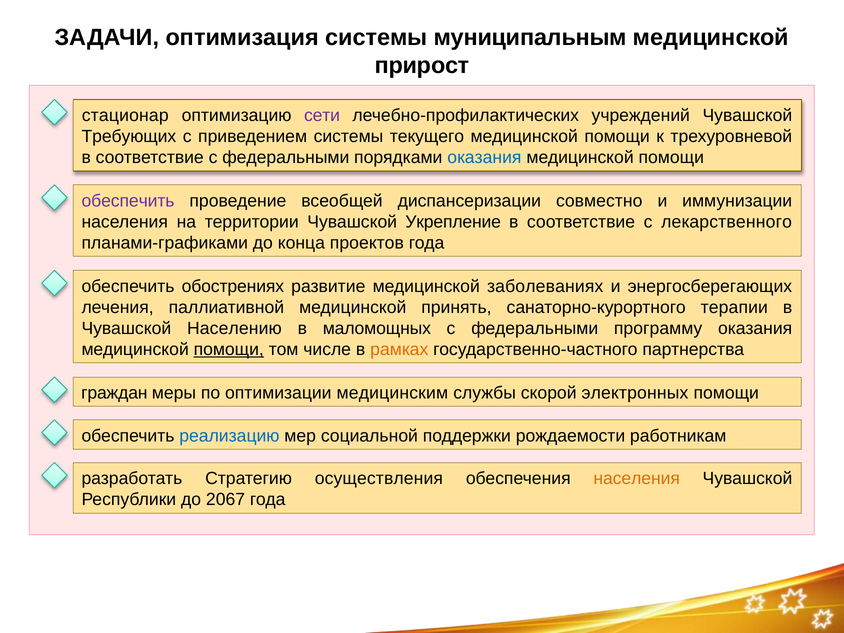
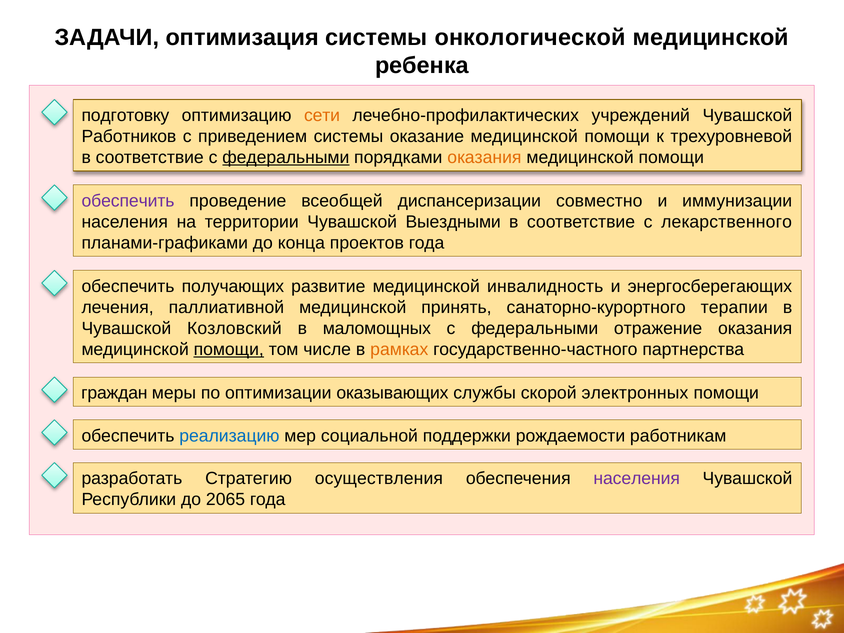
муниципальным: муниципальным -> онкологической
прирост: прирост -> ребенка
стационар: стационар -> подготовку
сети colour: purple -> orange
Требующих: Требующих -> Работников
текущего: текущего -> оказание
федеральными at (286, 158) underline: none -> present
оказания at (484, 158) colour: blue -> orange
Укрепление: Укрепление -> Выездными
обострениях: обострениях -> получающих
заболеваниях: заболеваниях -> инвалидность
Населению: Населению -> Козловский
программу: программу -> отражение
медицинским: медицинским -> оказывающих
населения at (637, 478) colour: orange -> purple
2067: 2067 -> 2065
